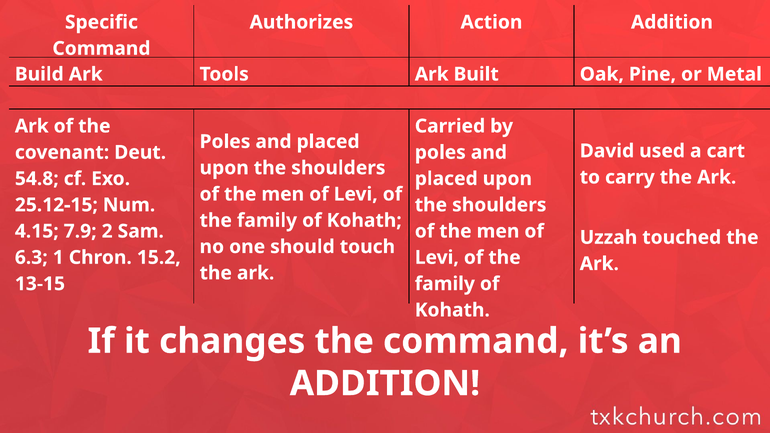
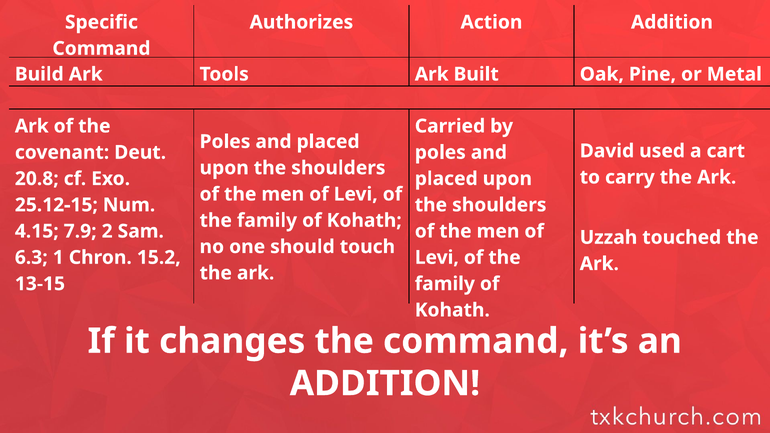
54.8: 54.8 -> 20.8
